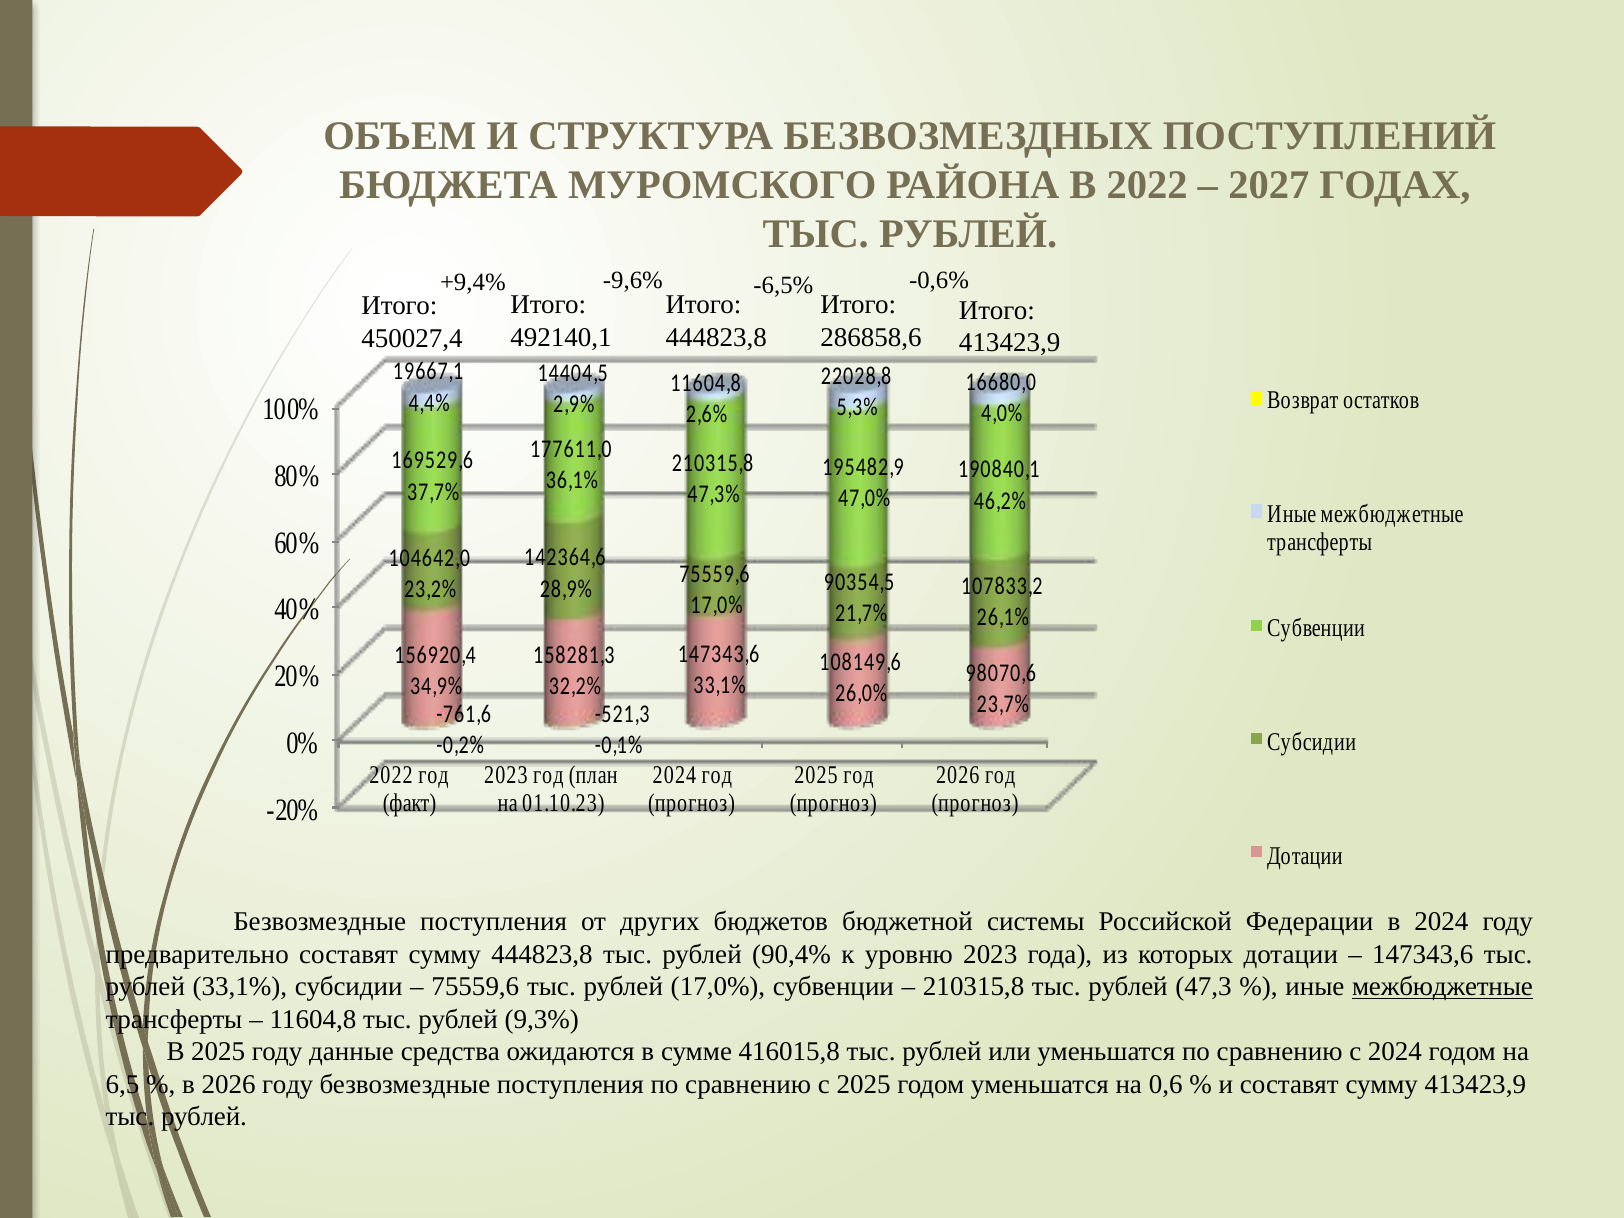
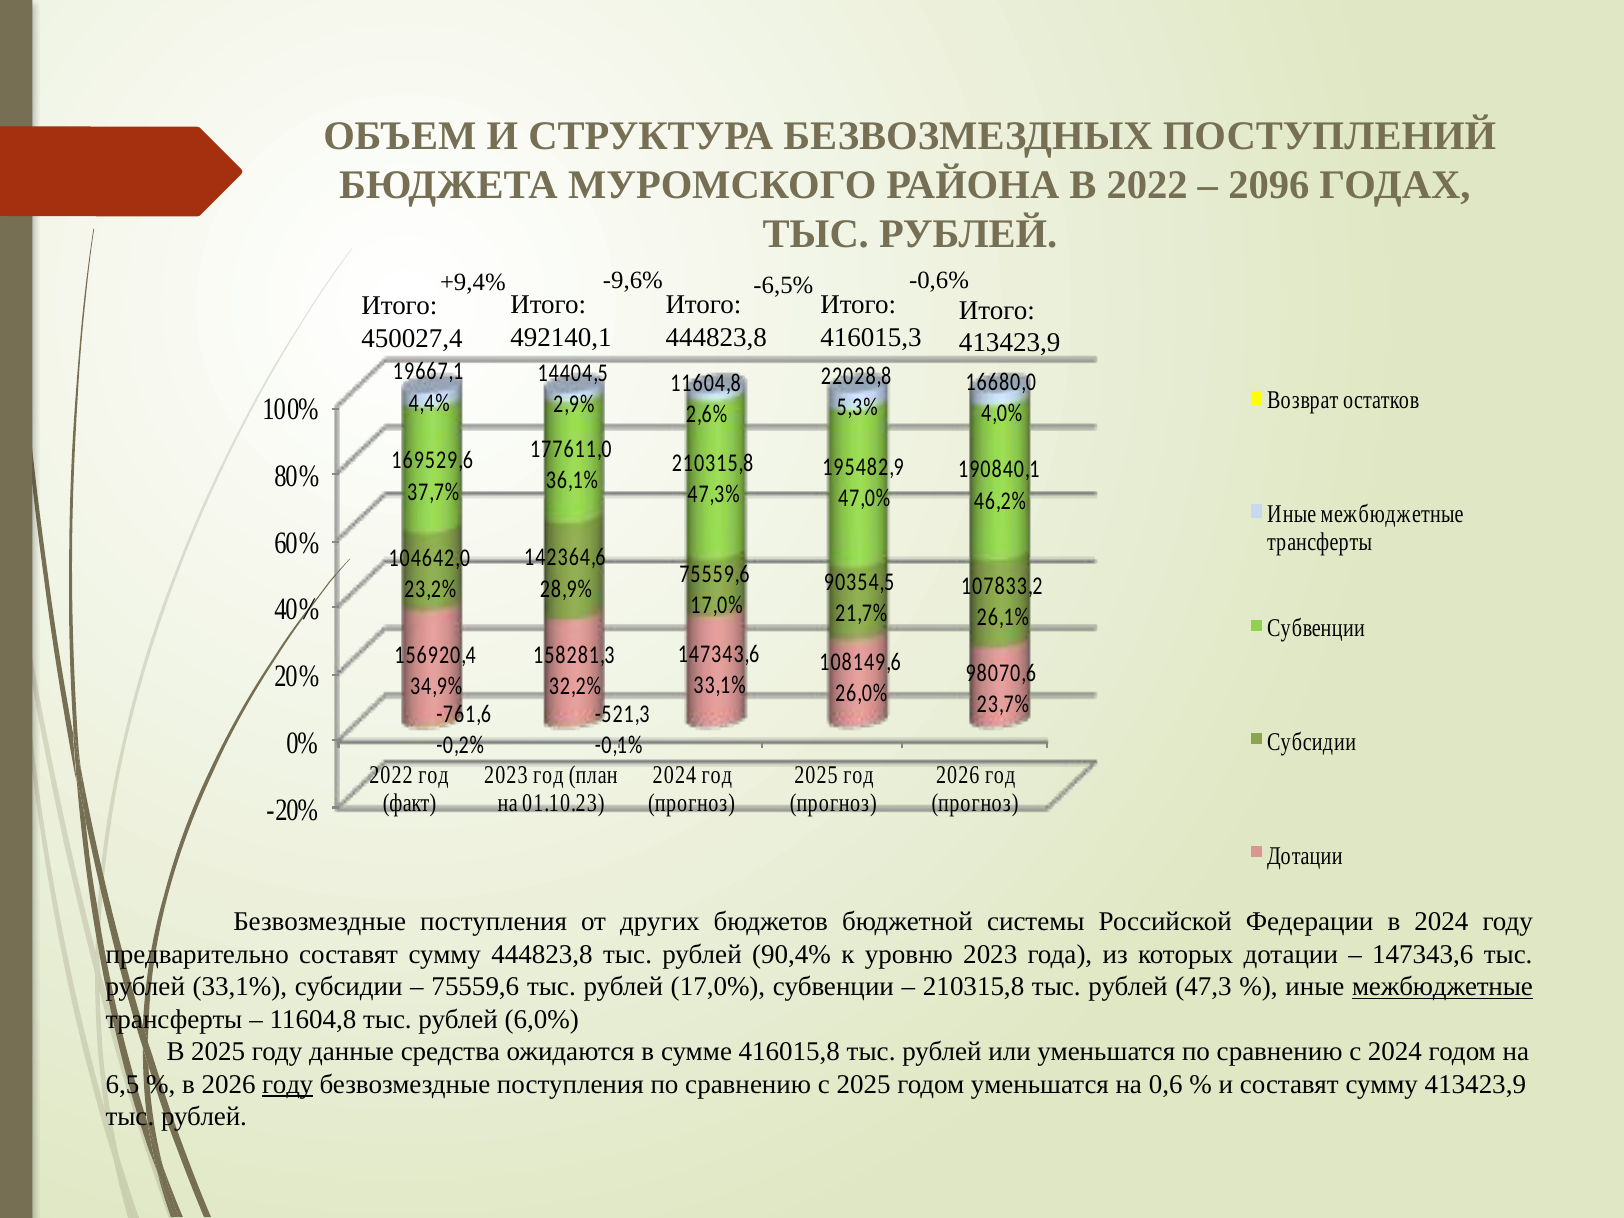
2027: 2027 -> 2096
286858,6: 286858,6 -> 416015,3
9,3%: 9,3% -> 6,0%
году at (288, 1084) underline: none -> present
